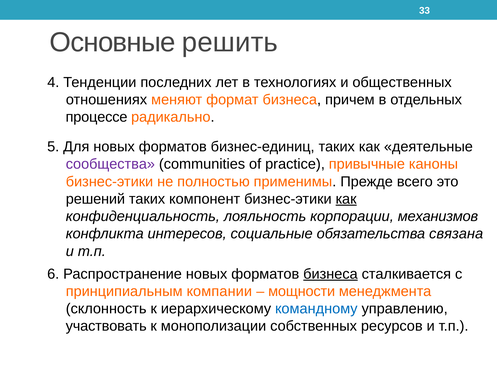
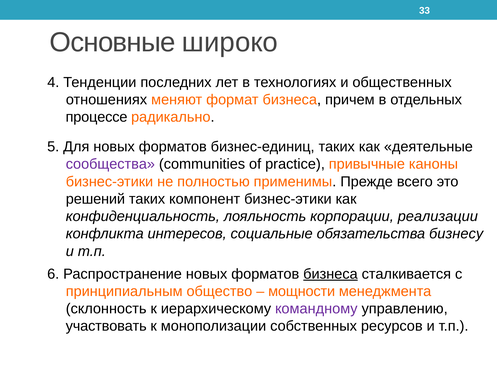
решить: решить -> широко
как at (346, 199) underline: present -> none
механизмов: механизмов -> реализации
связана: связана -> бизнесу
компании: компании -> общество
командному colour: blue -> purple
